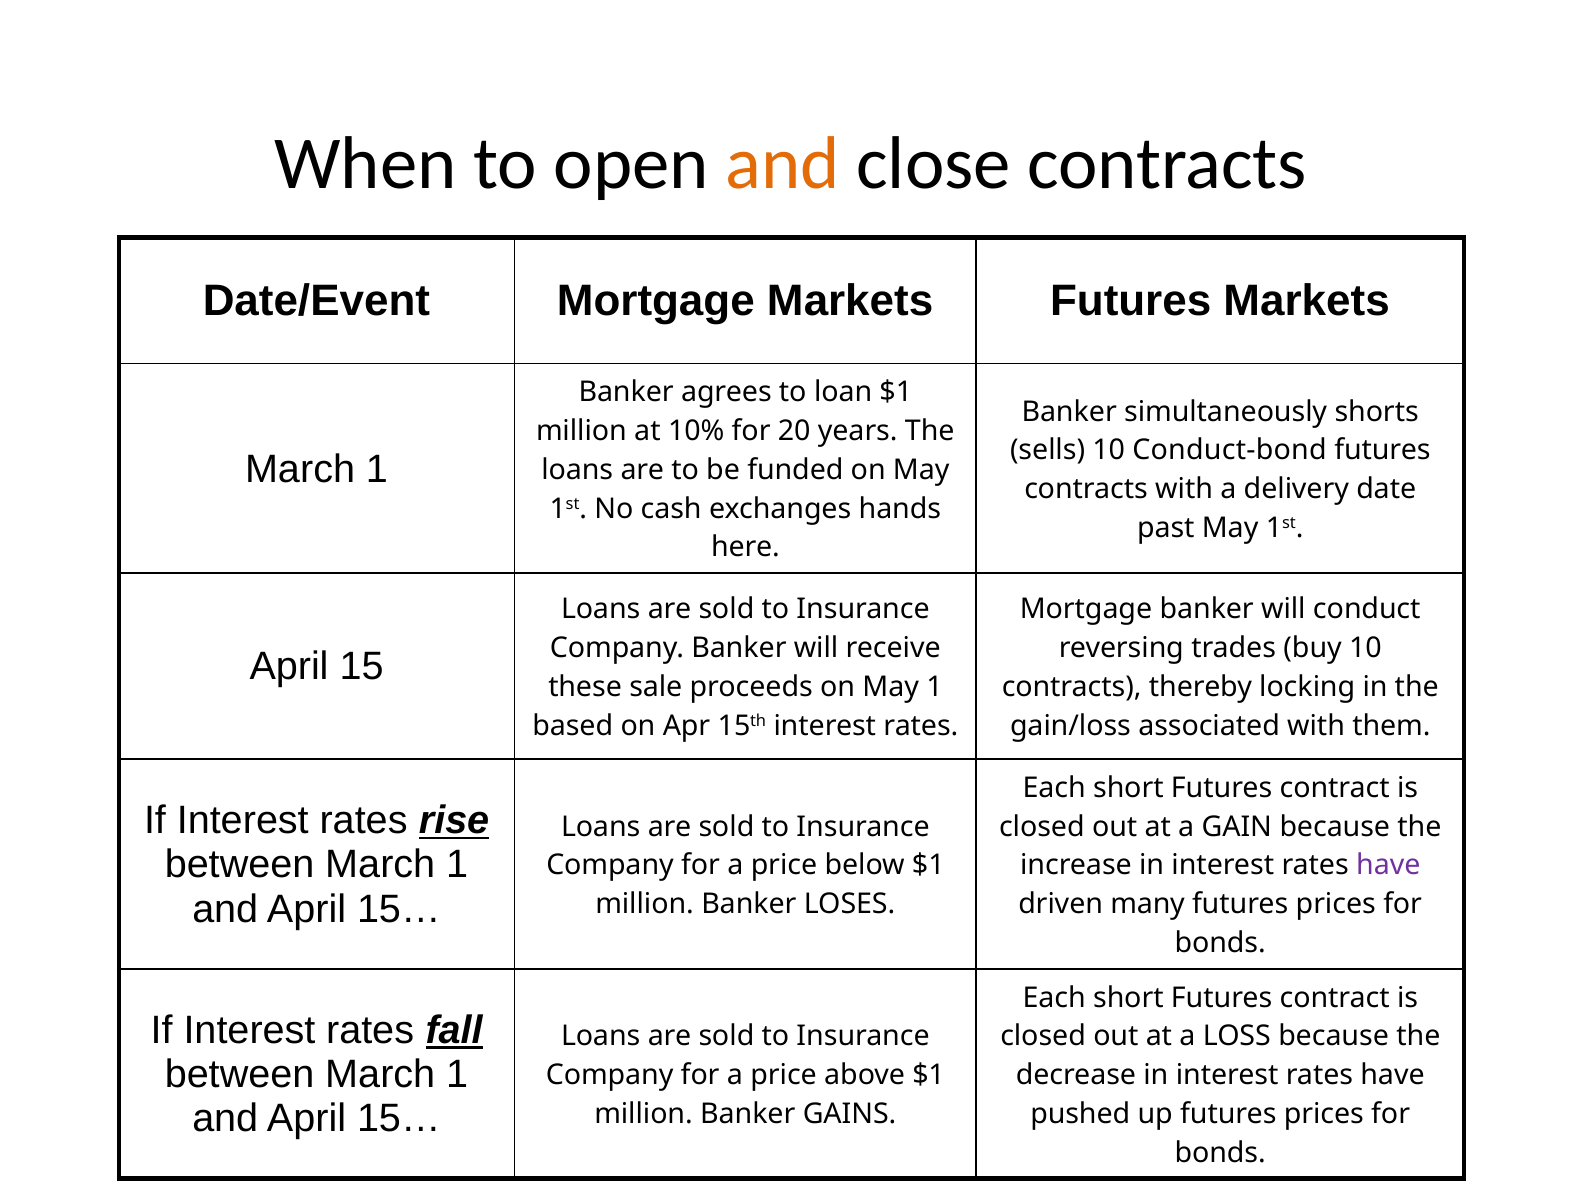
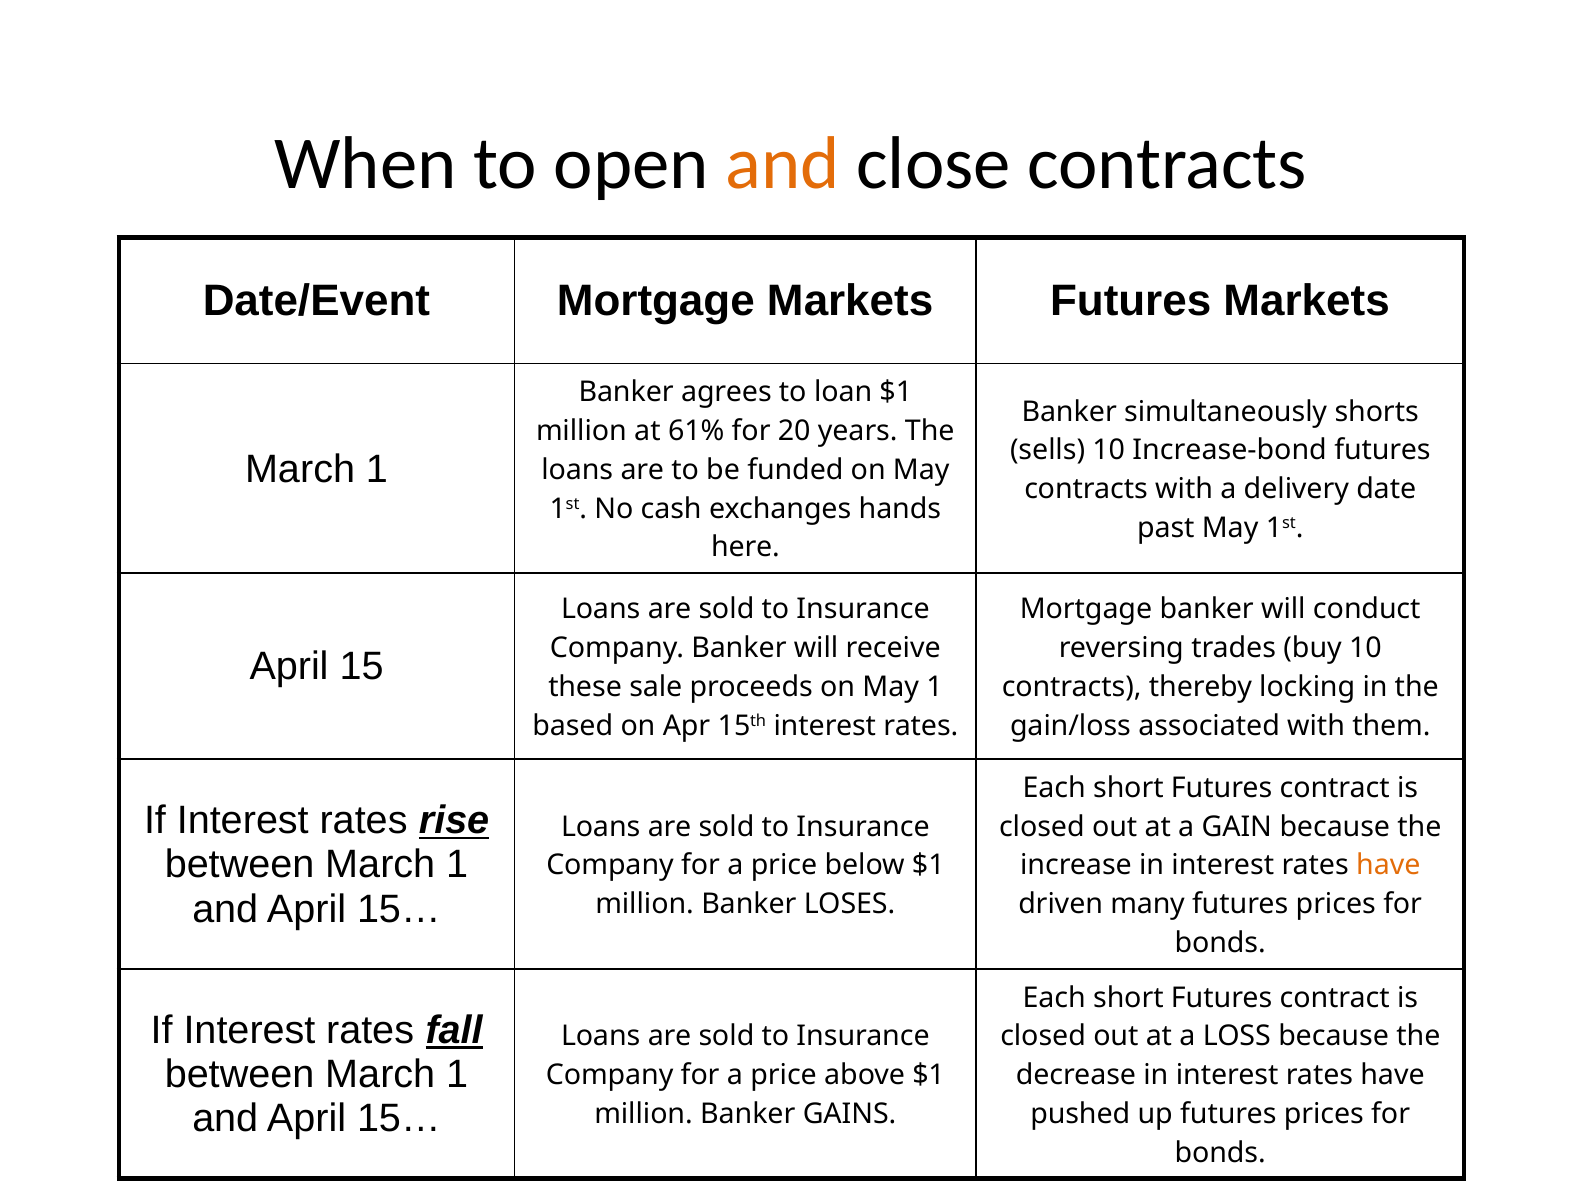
10%: 10% -> 61%
Conduct-bond: Conduct-bond -> Increase-bond
have at (1388, 866) colour: purple -> orange
